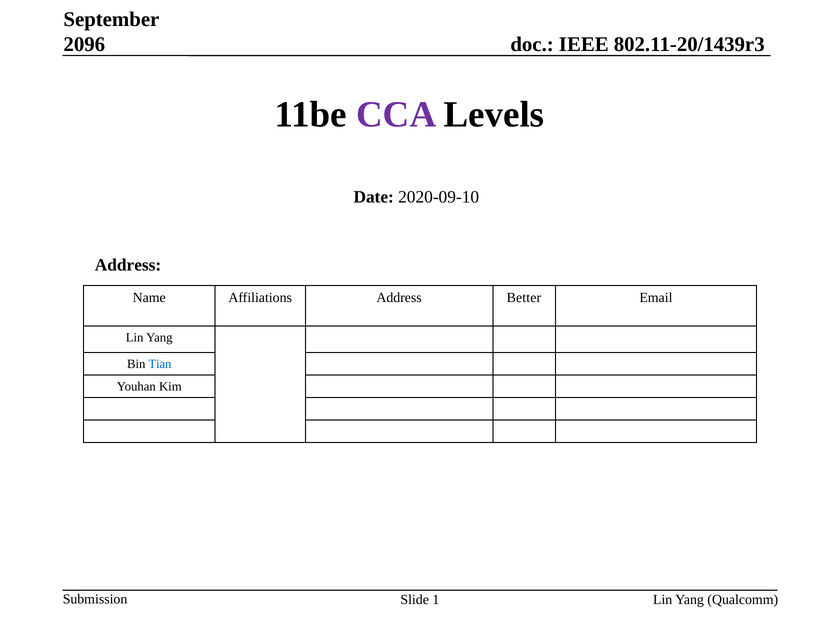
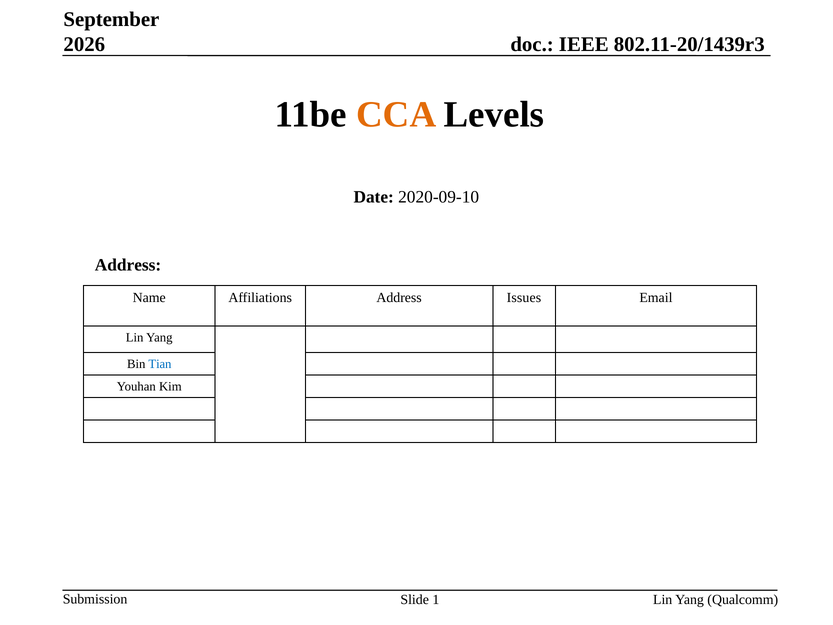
2096: 2096 -> 2026
CCA colour: purple -> orange
Better: Better -> Issues
